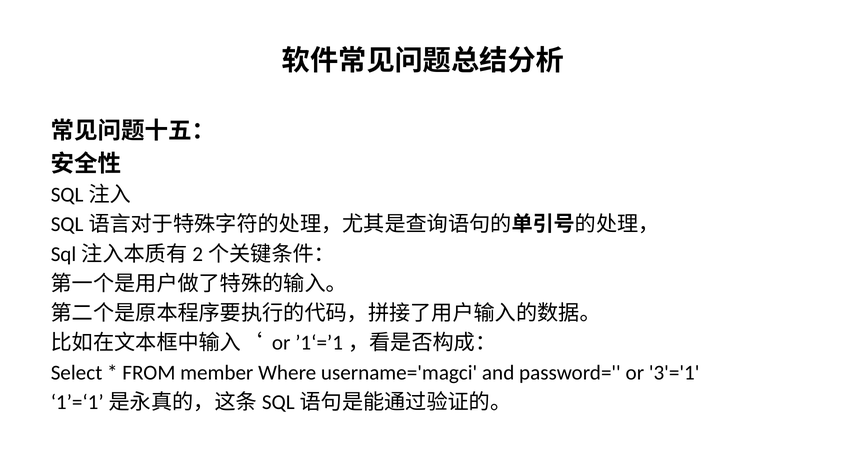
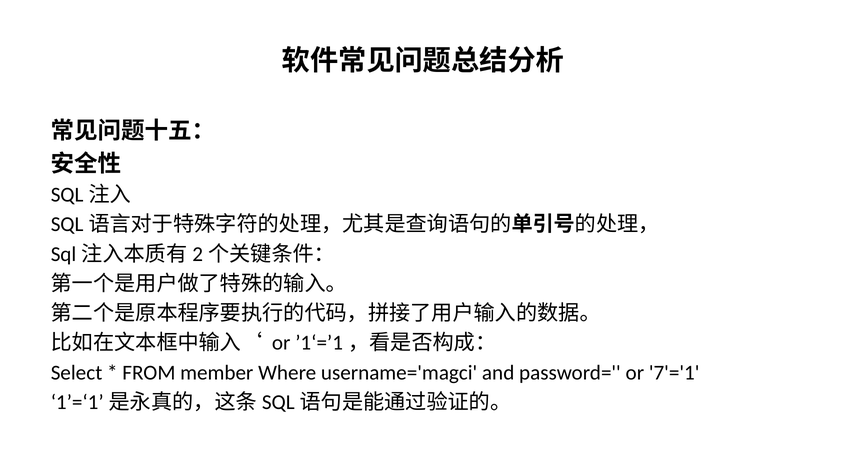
3'='1: 3'='1 -> 7'='1
